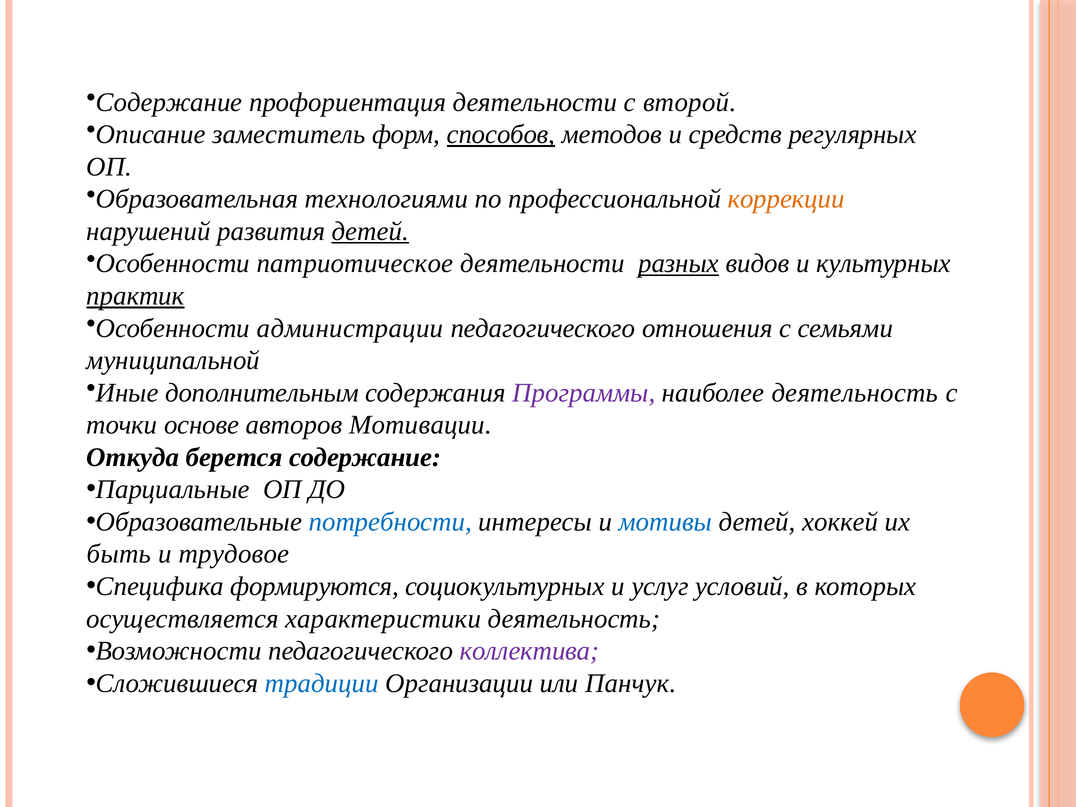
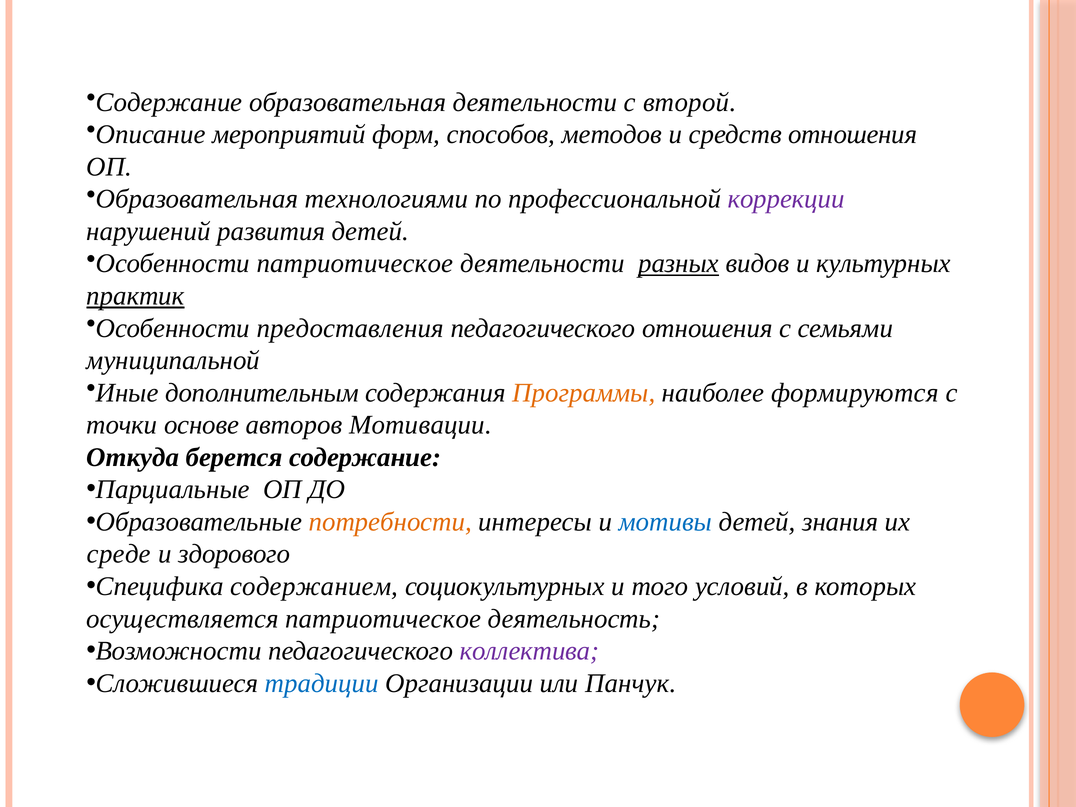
Содержание профориентация: профориентация -> образовательная
заместитель: заместитель -> мероприятий
способов underline: present -> none
средств регулярных: регулярных -> отношения
коррекции colour: orange -> purple
детей at (370, 231) underline: present -> none
администрации: администрации -> предоставления
Программы colour: purple -> orange
наиболее деятельность: деятельность -> формируются
потребности colour: blue -> orange
хоккей: хоккей -> знания
быть: быть -> среде
трудовое: трудовое -> здорового
формируются: формируются -> содержанием
услуг: услуг -> того
осуществляется характеристики: характеристики -> патриотическое
